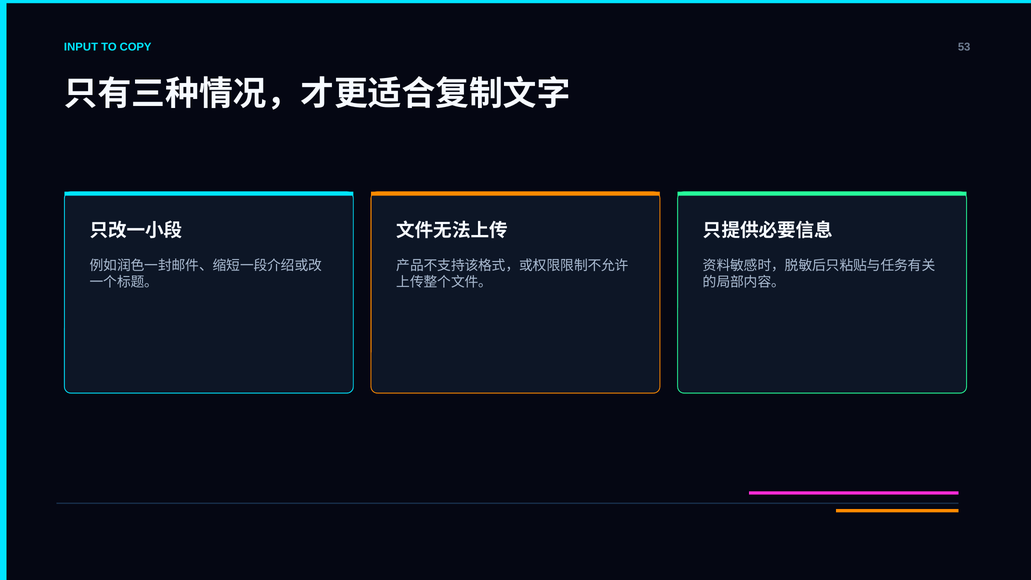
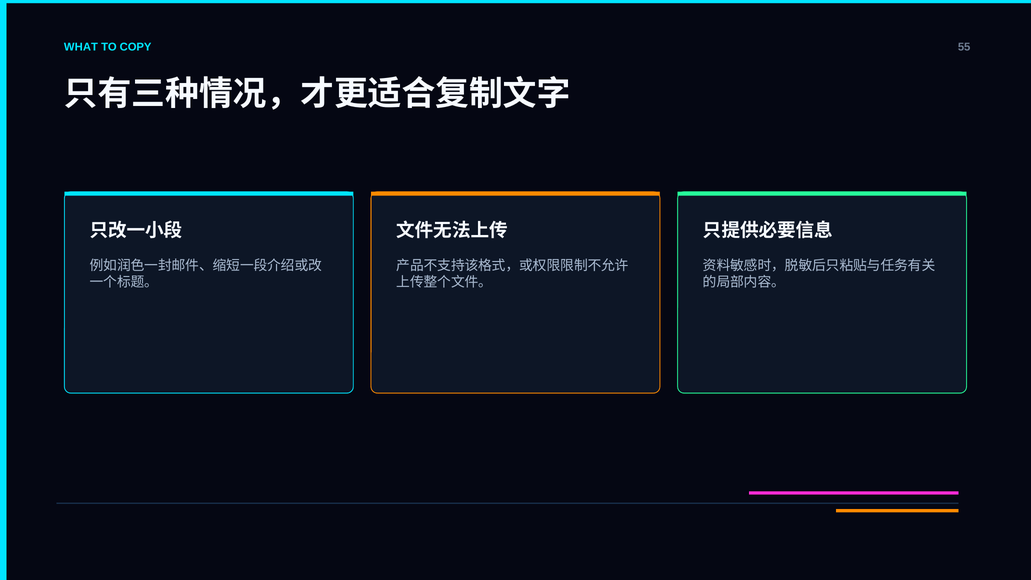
INPUT: INPUT -> WHAT
53: 53 -> 55
